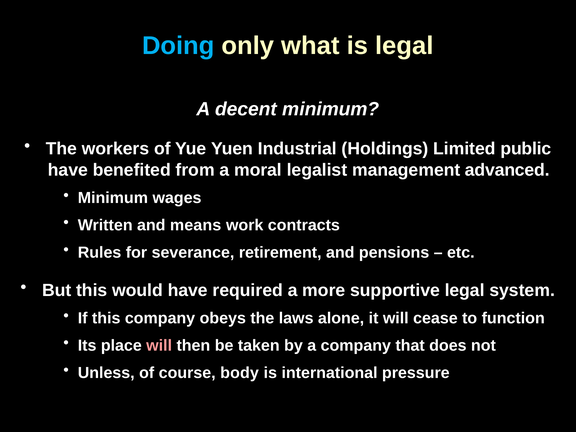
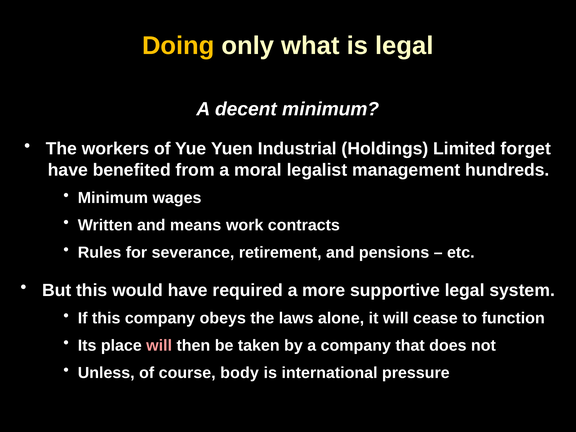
Doing colour: light blue -> yellow
public: public -> forget
advanced: advanced -> hundreds
